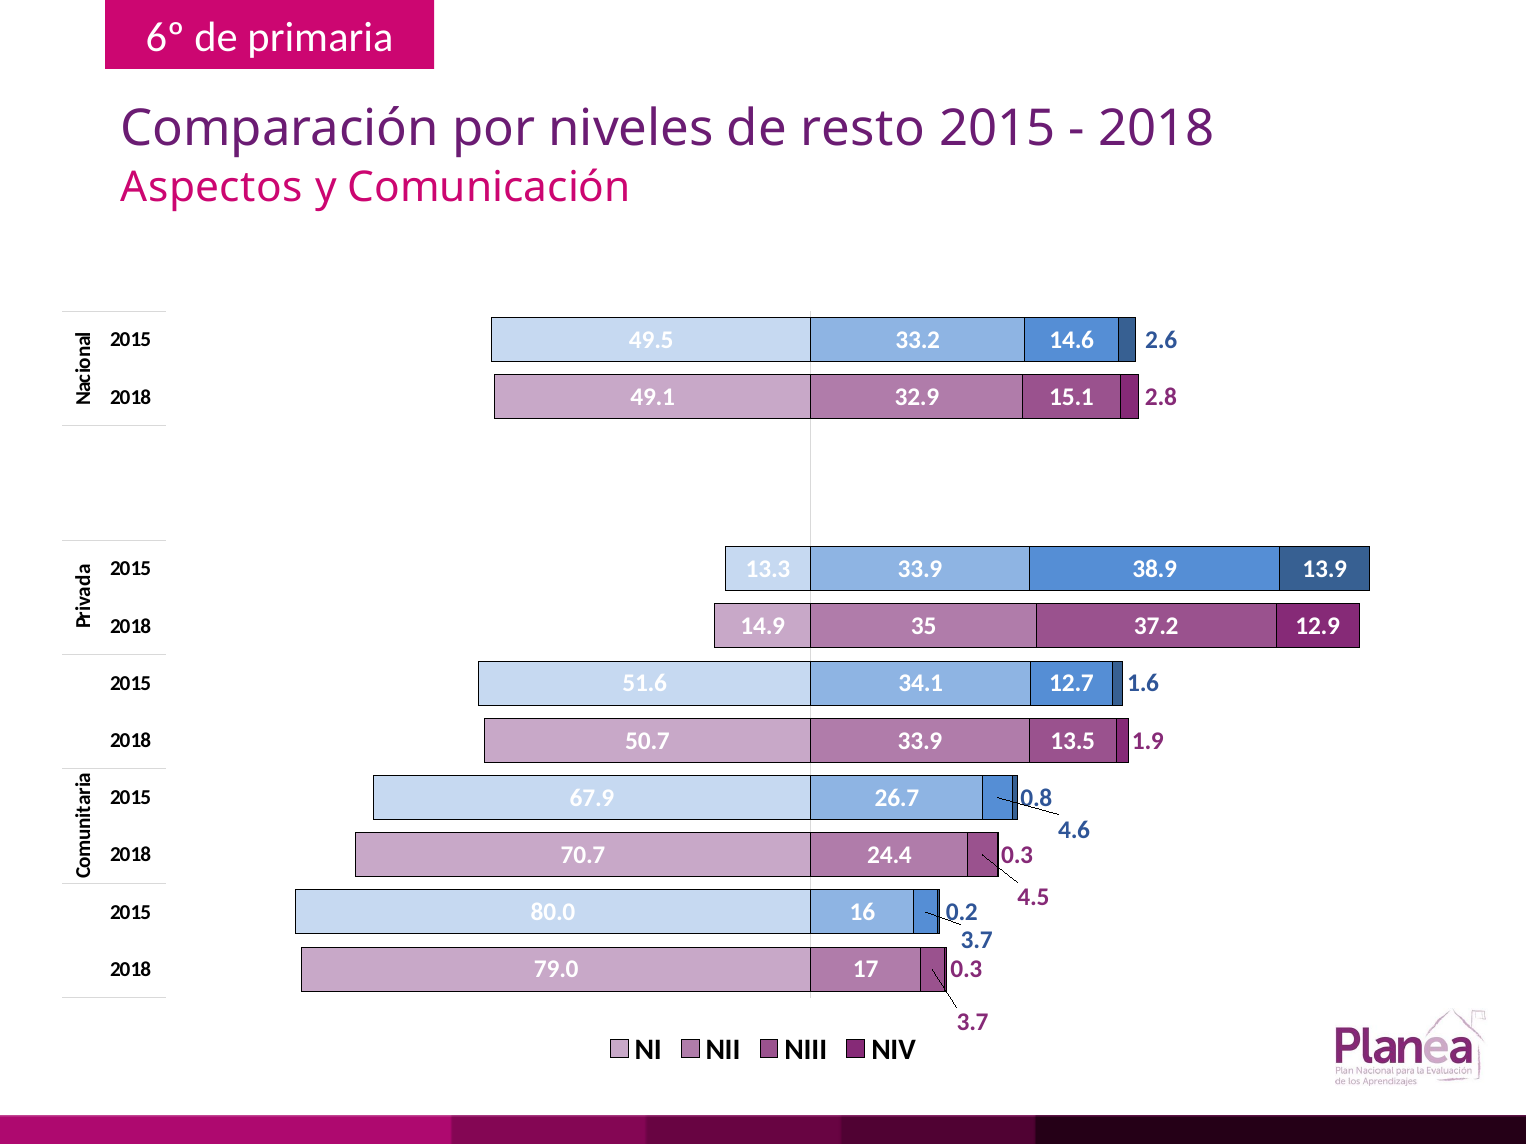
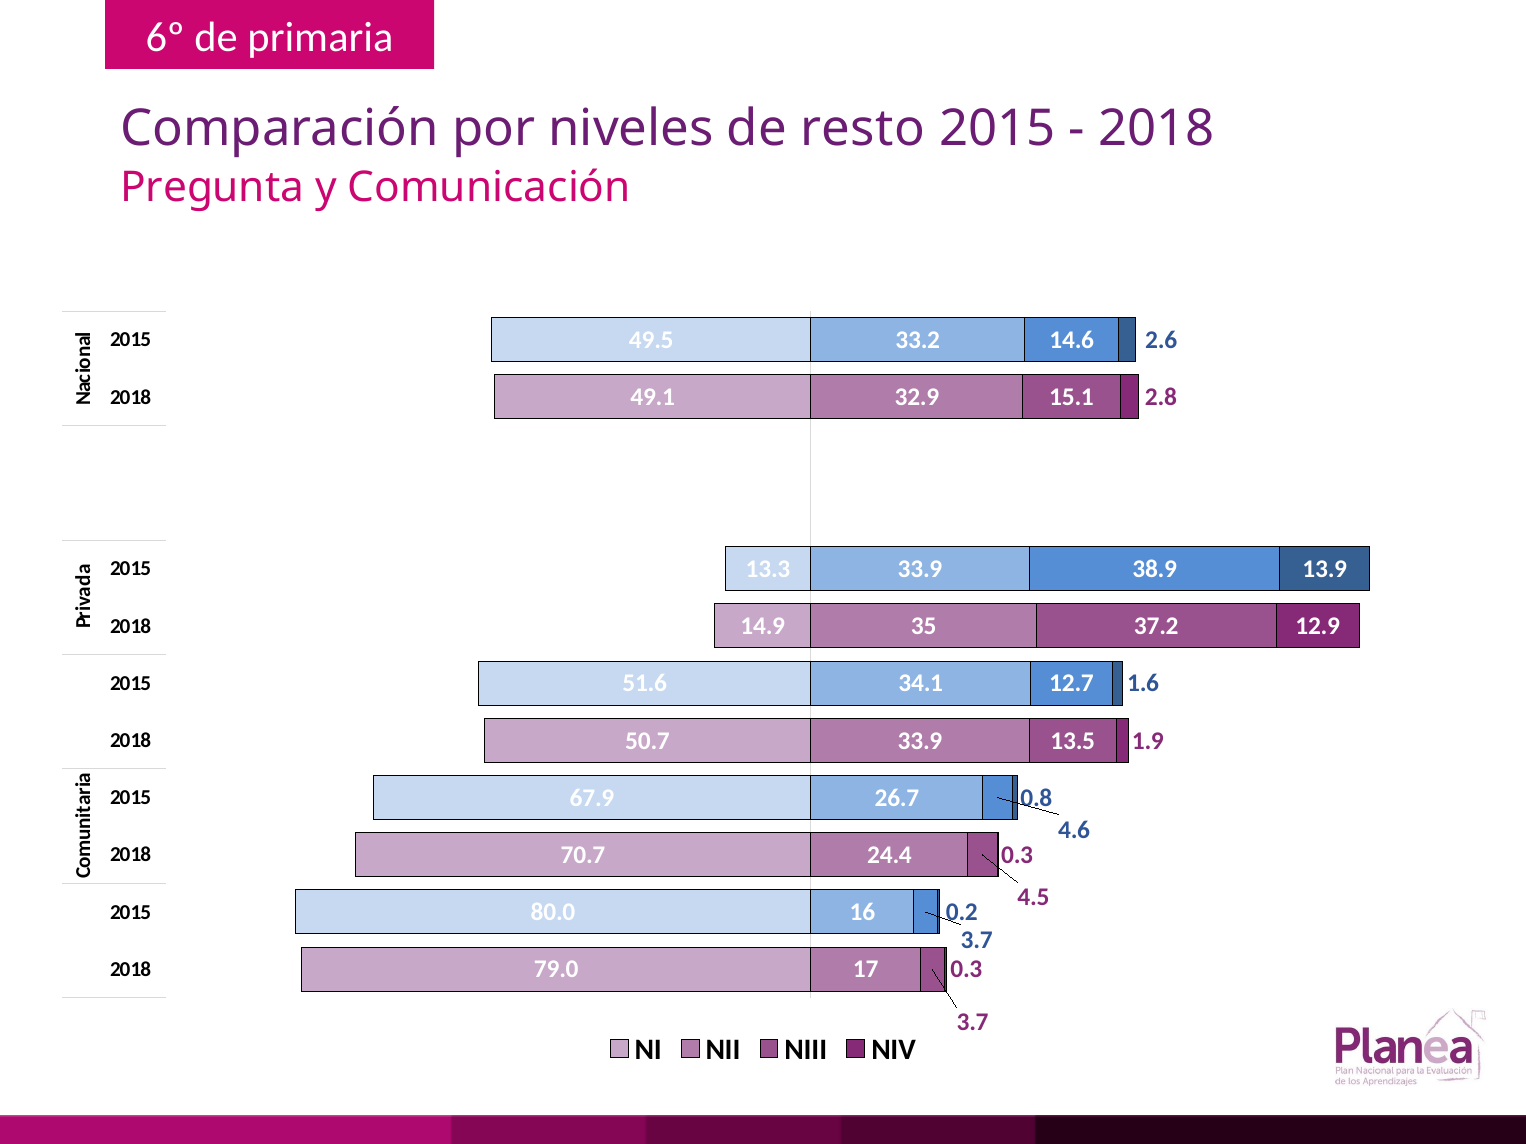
Aspectos: Aspectos -> Pregunta
